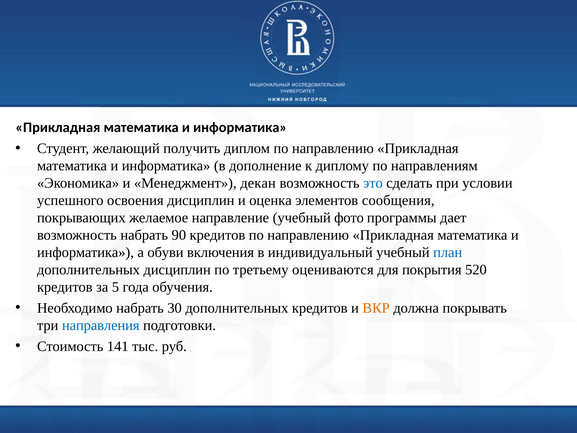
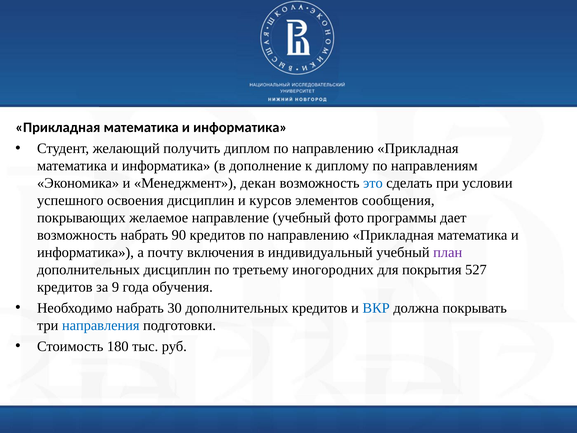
оценка: оценка -> курсов
обуви: обуви -> почту
план colour: blue -> purple
оцениваются: оцениваются -> иногородних
520: 520 -> 527
5: 5 -> 9
ВКР colour: orange -> blue
141: 141 -> 180
